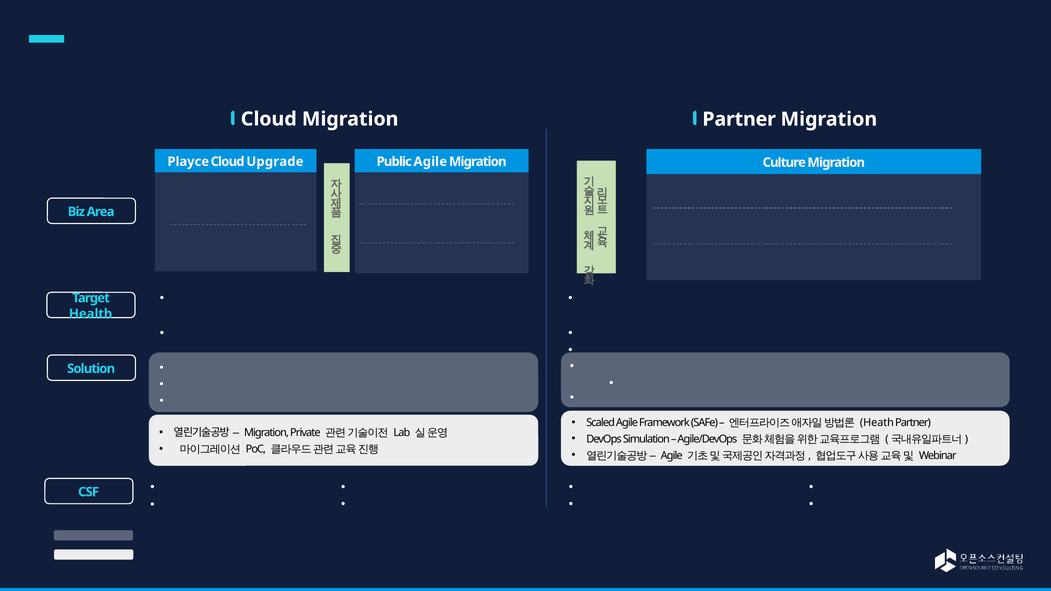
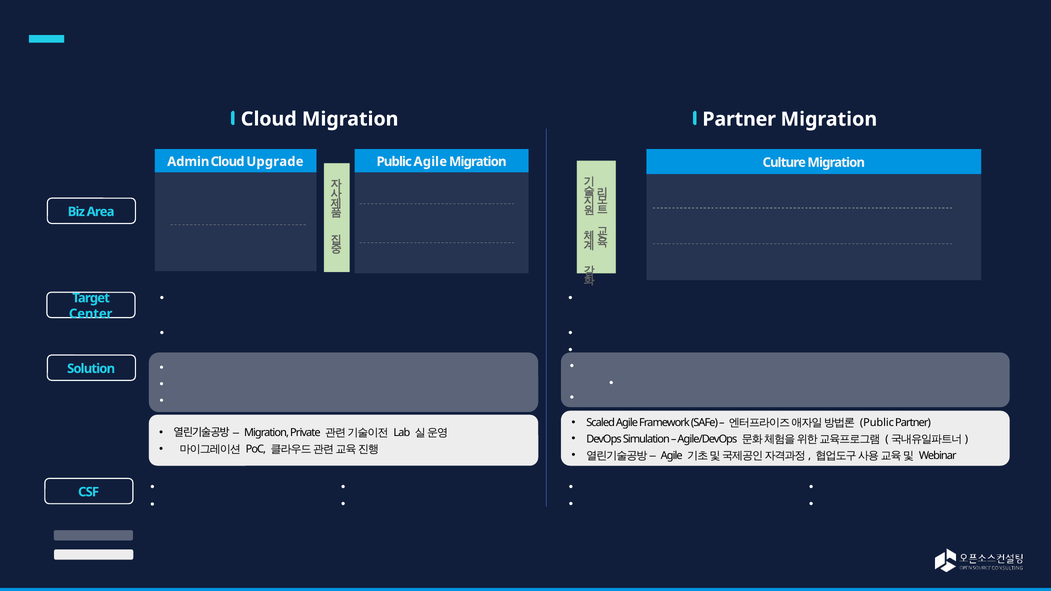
Playce: Playce -> Admin
Health: Health -> Center
Heath at (877, 423): Heath -> Public
